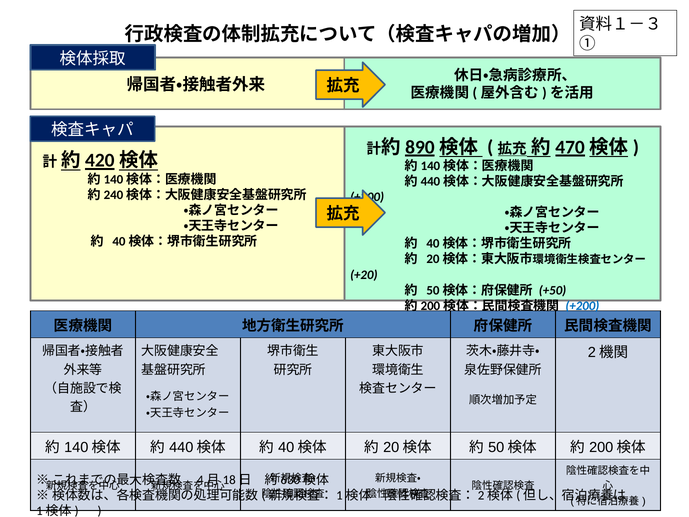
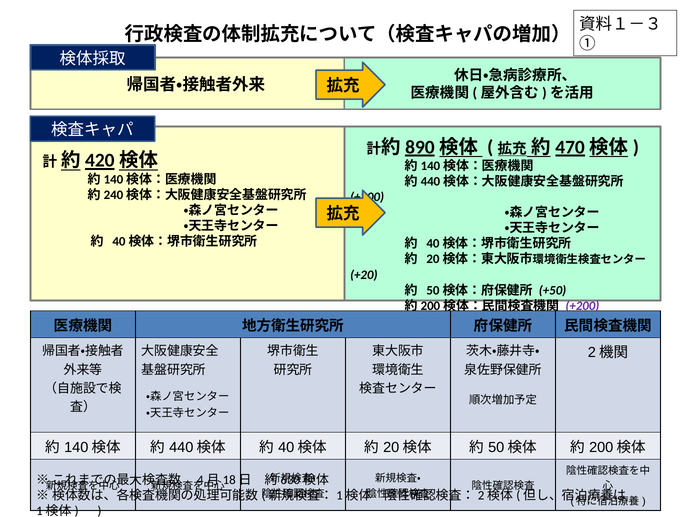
+200 at (582, 306) colour: blue -> purple
